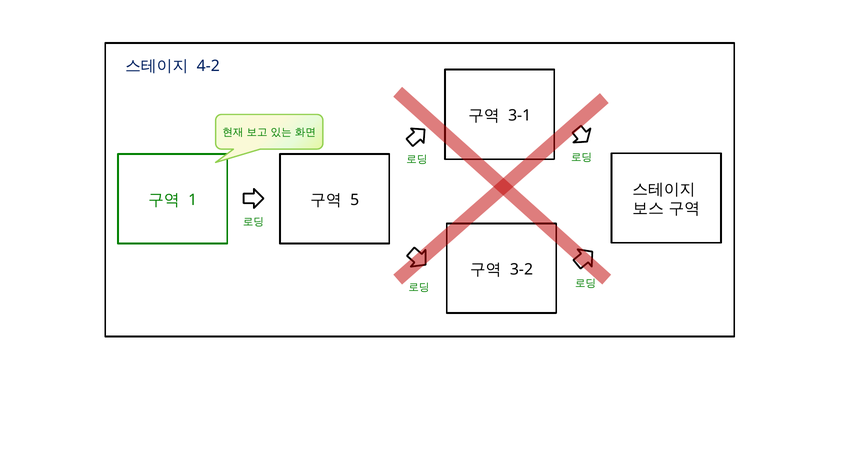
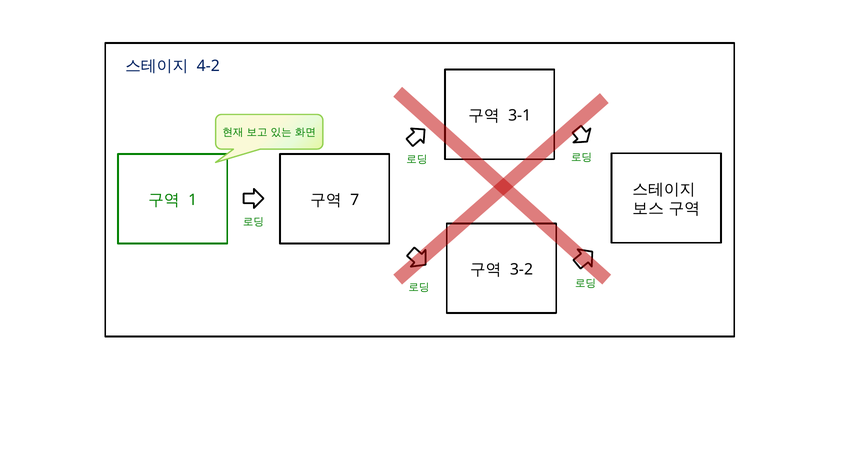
5: 5 -> 7
